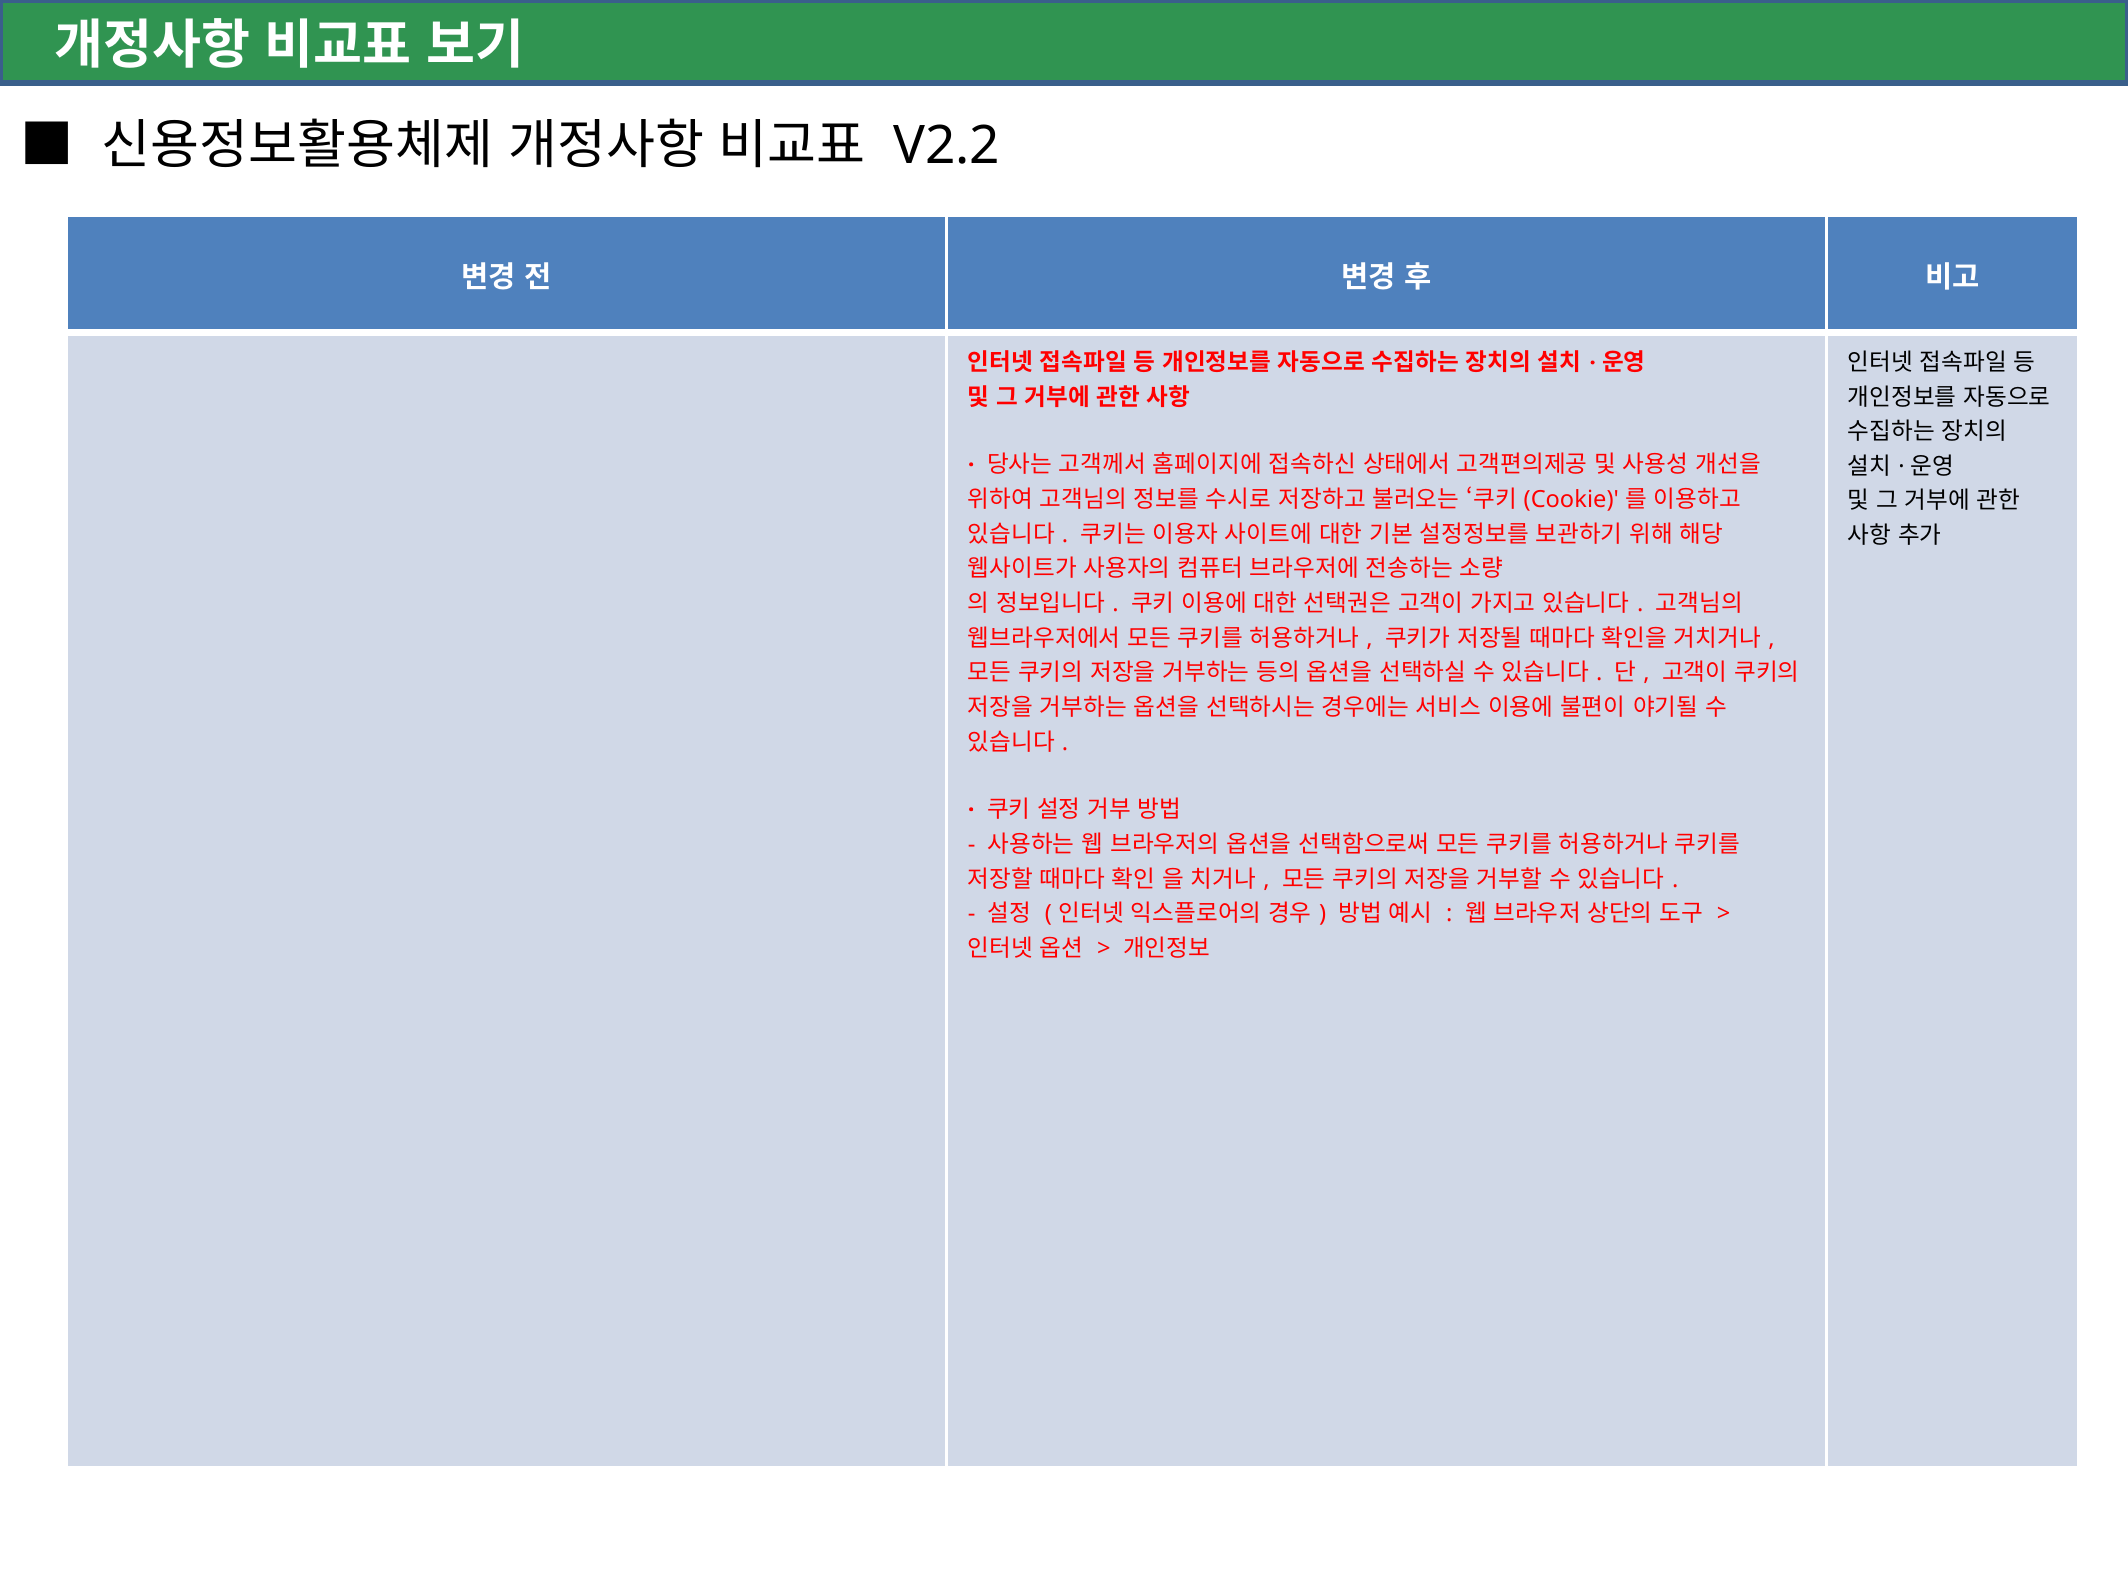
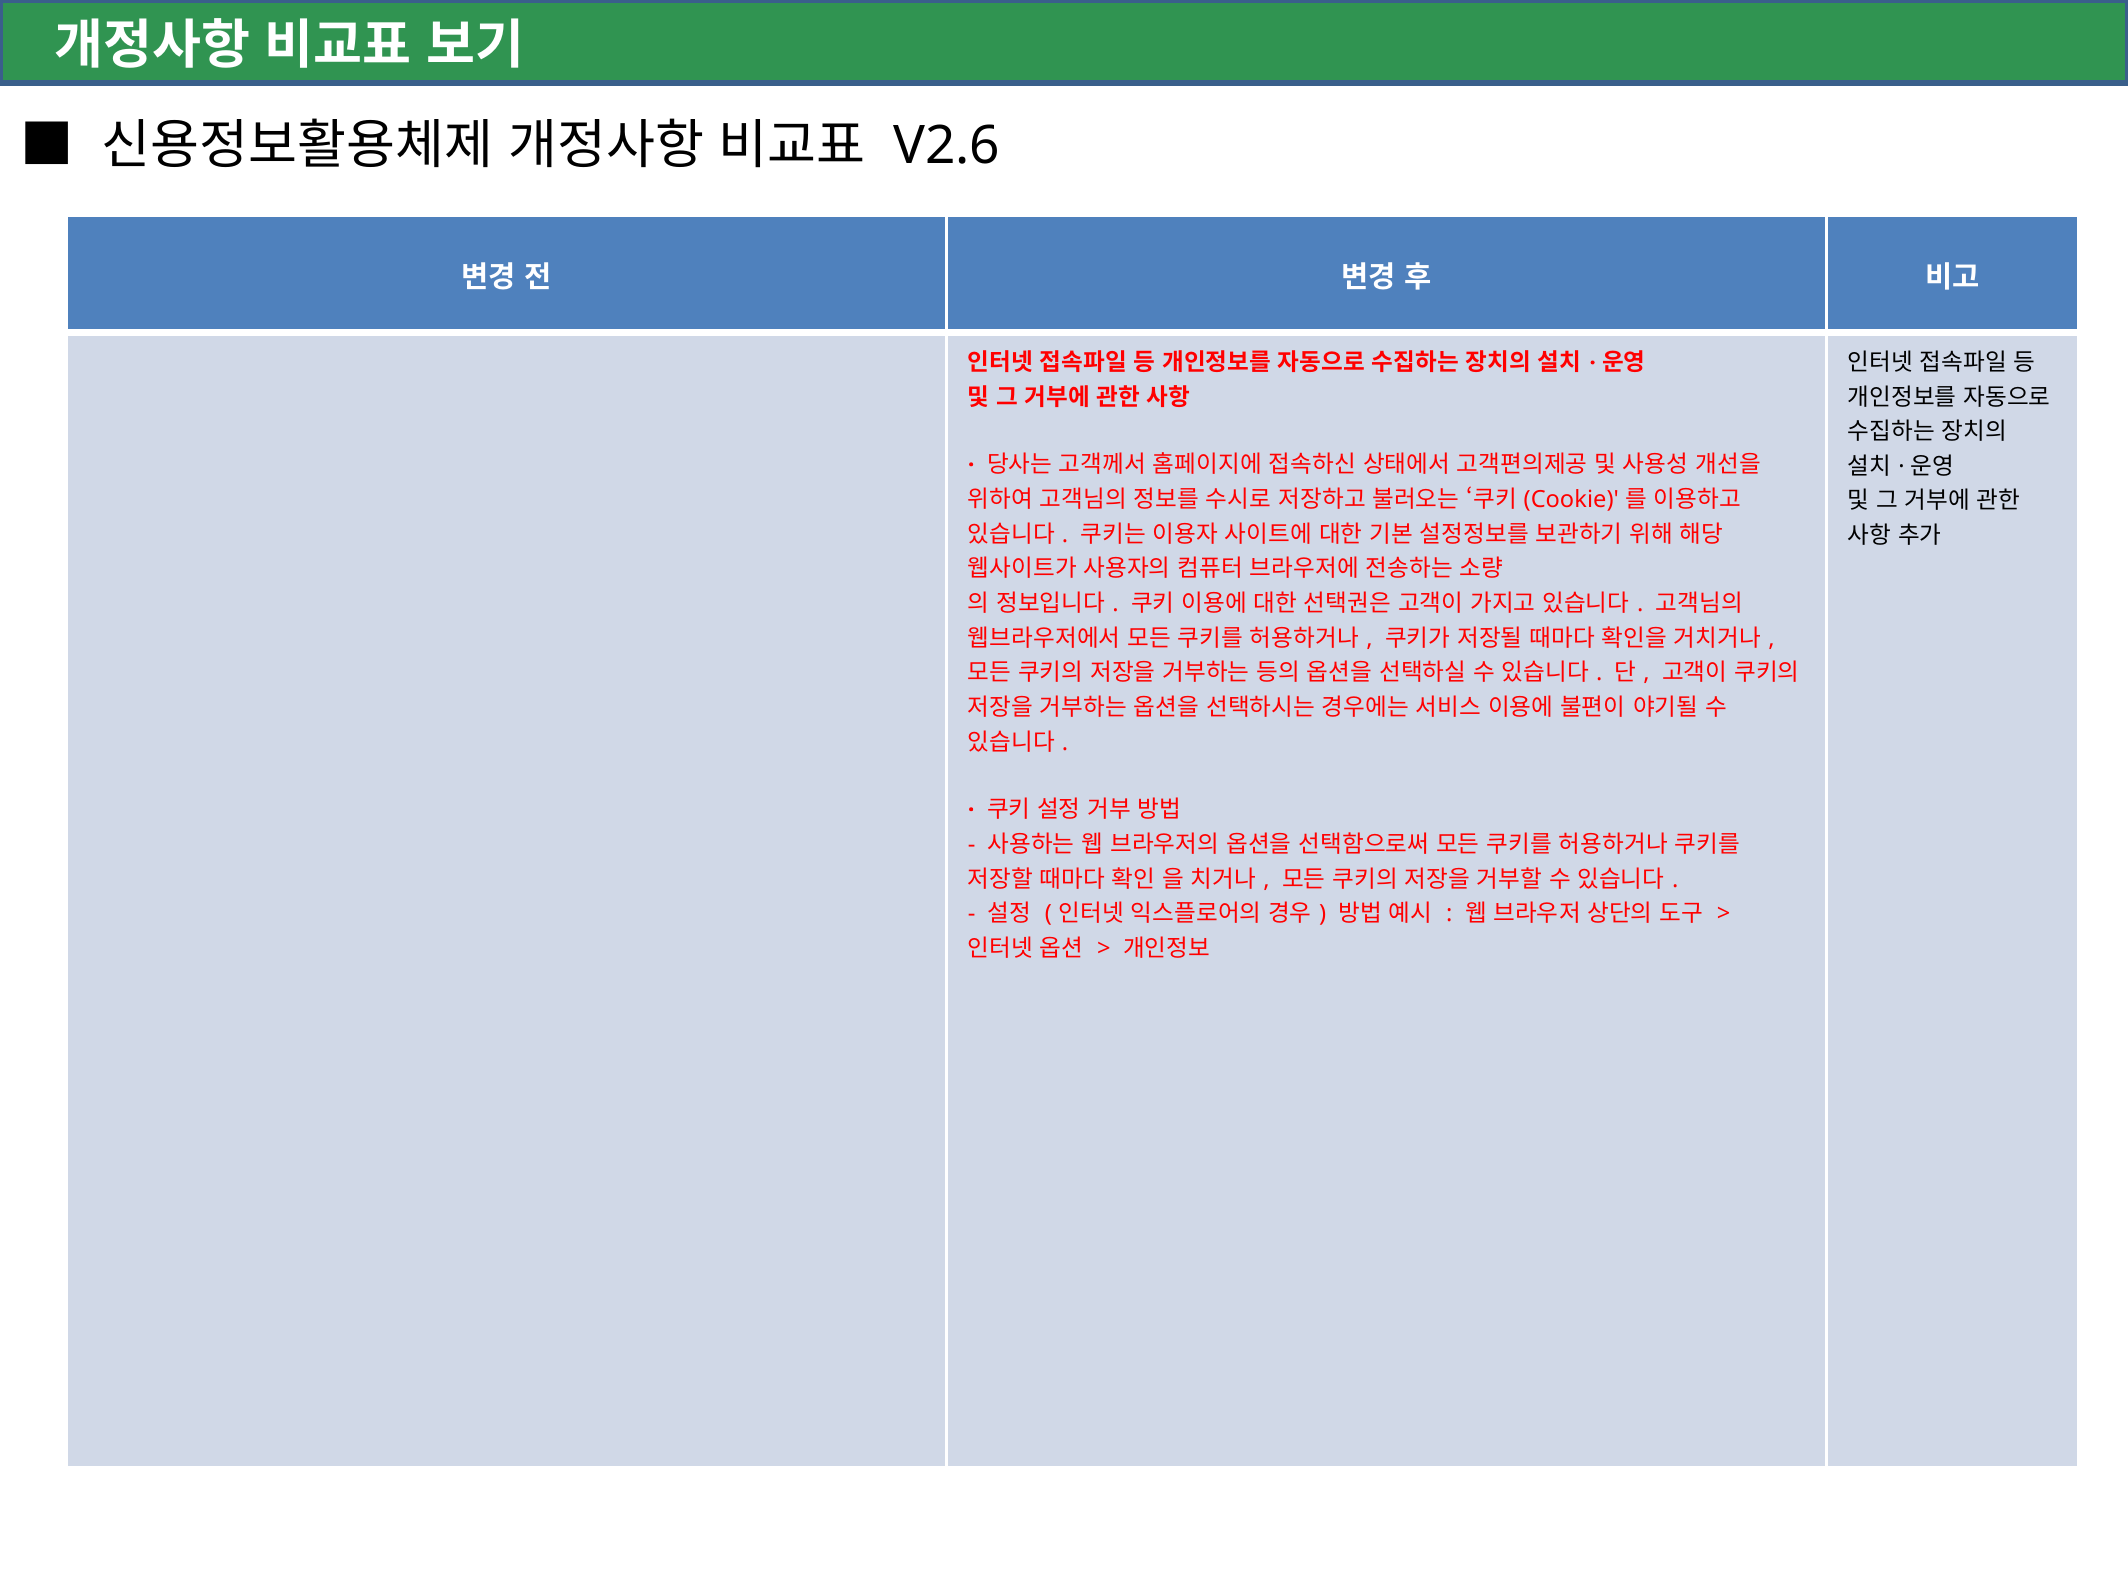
V2.2: V2.2 -> V2.6
